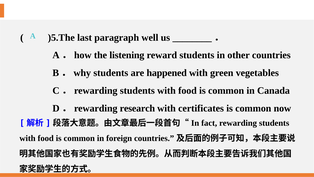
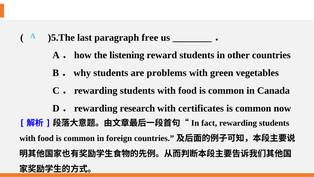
well: well -> free
happened: happened -> problems
